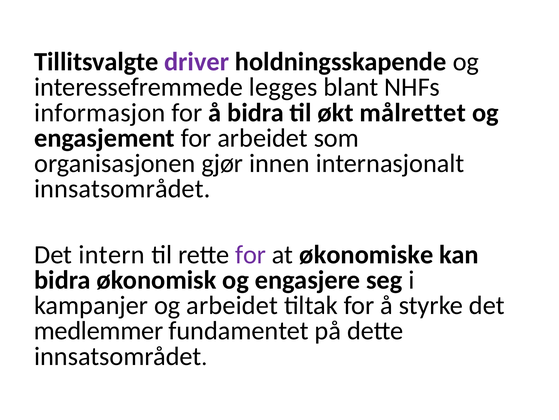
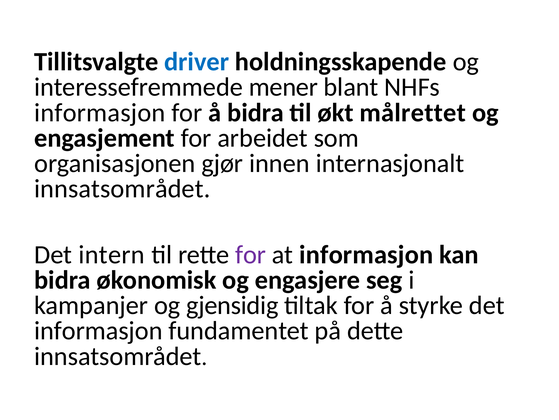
driver colour: purple -> blue
legges: legges -> mener
at økonomiske: økonomiske -> informasjon
og arbeidet: arbeidet -> gjensidig
medlemmer at (98, 330): medlemmer -> informasjon
